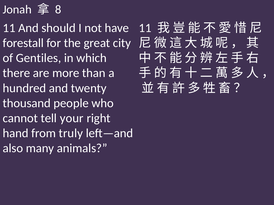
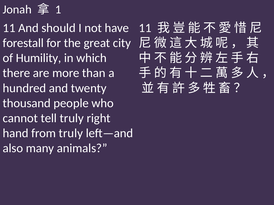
8: 8 -> 1
Gentiles: Gentiles -> Humility
tell your: your -> truly
